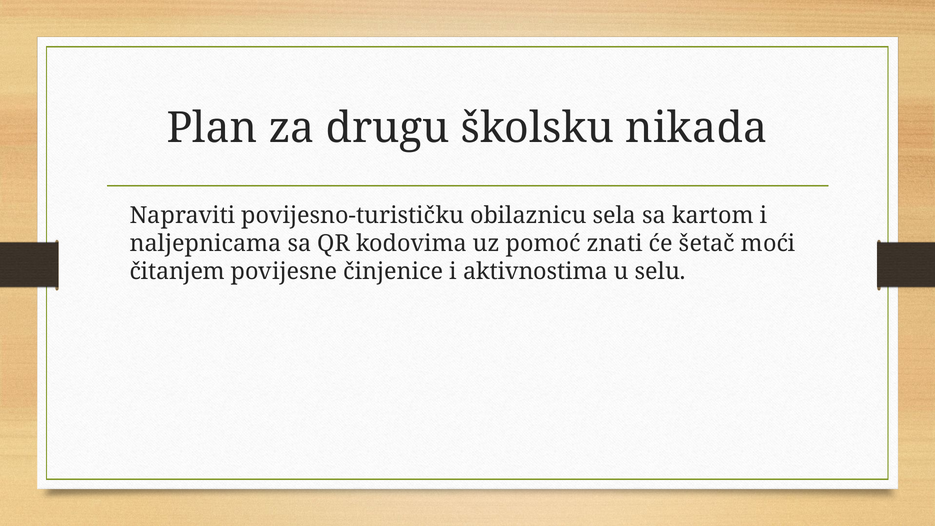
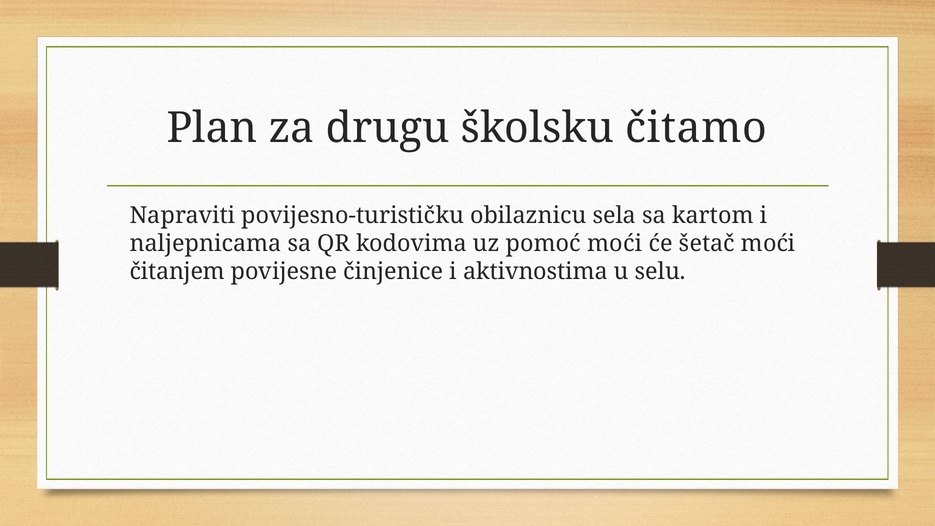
nikada: nikada -> čitamo
pomoć znati: znati -> moći
